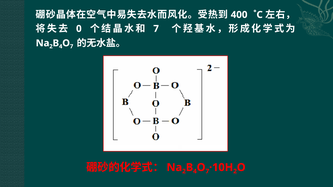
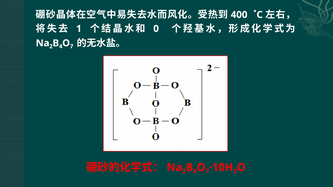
0: 0 -> 1
7 at (156, 29): 7 -> 0
